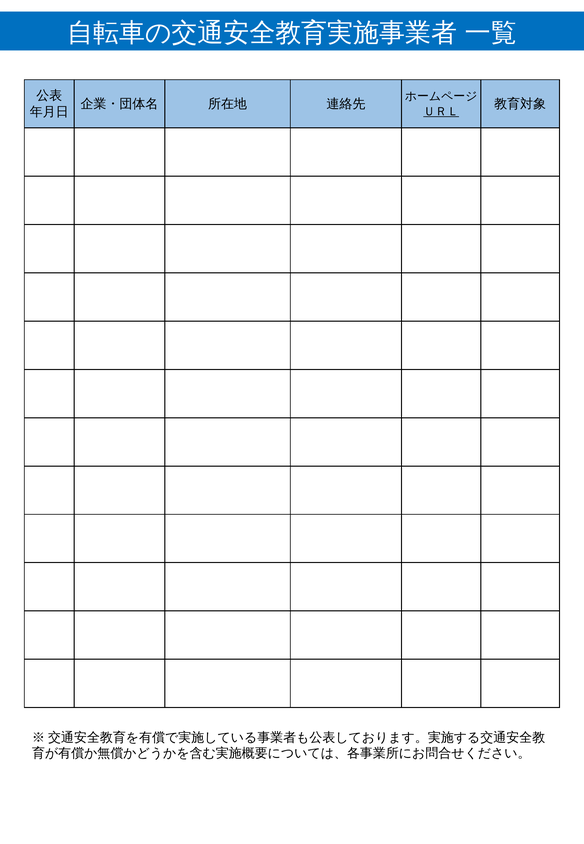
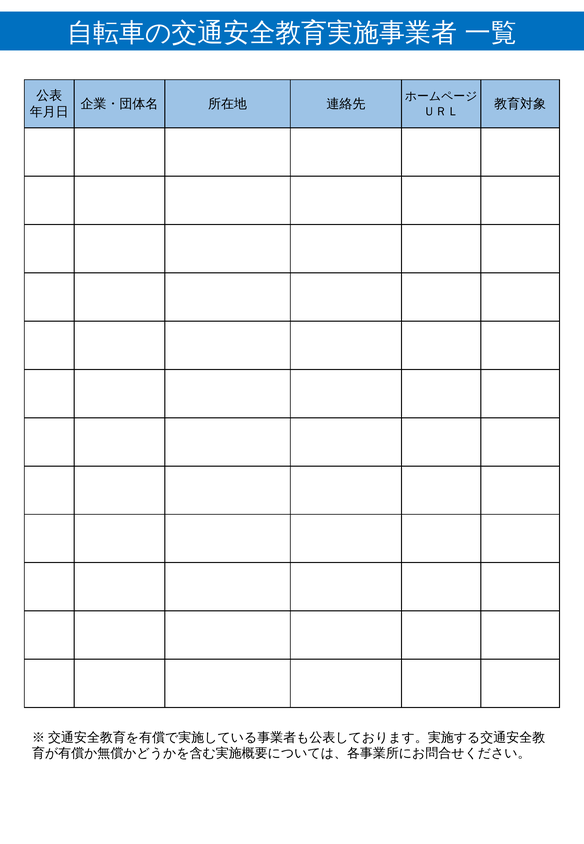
ＵＲＬ underline: present -> none
